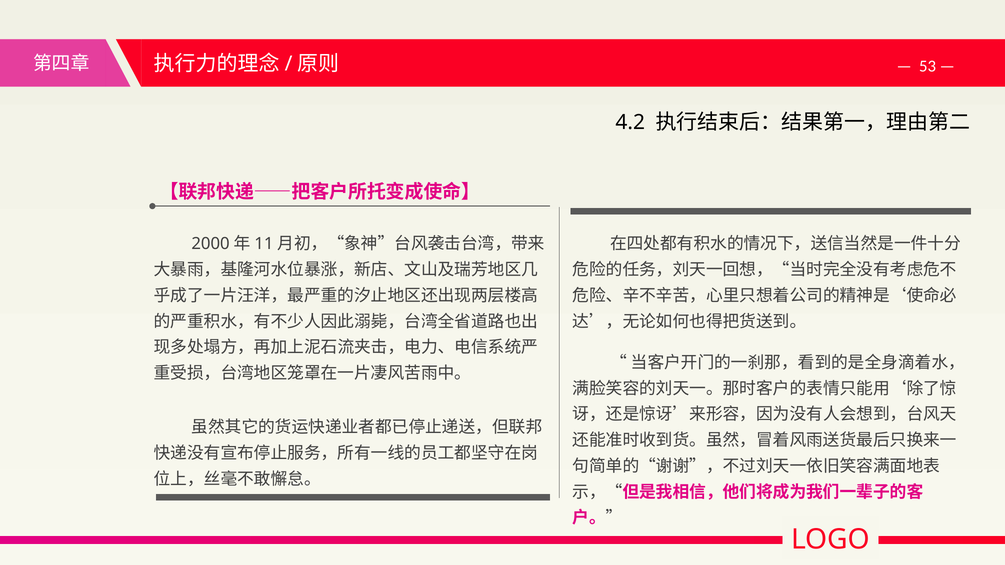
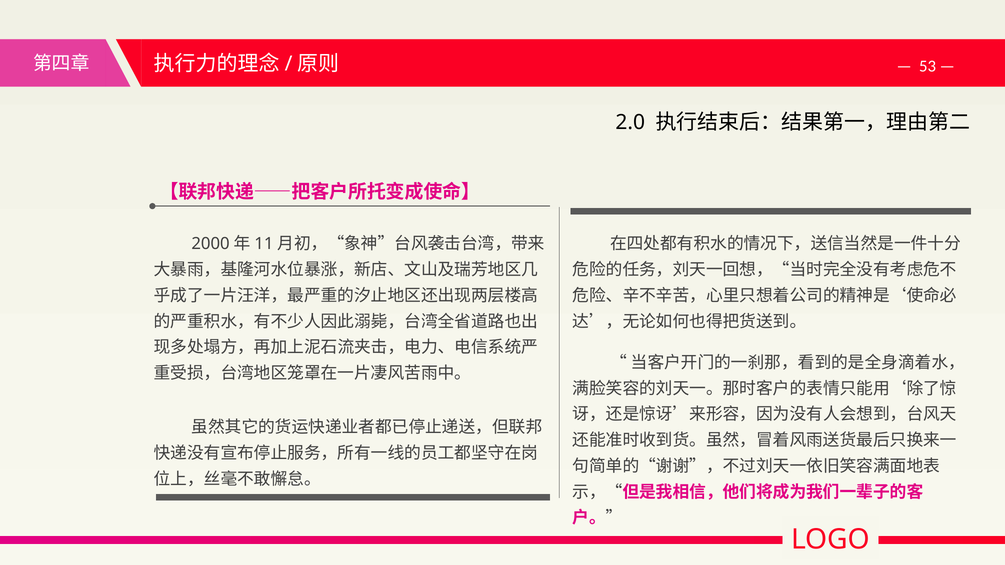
4.2: 4.2 -> 2.0
